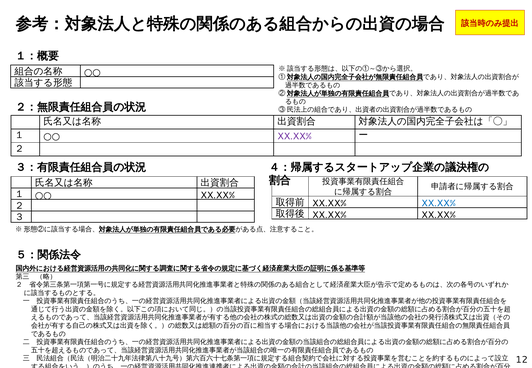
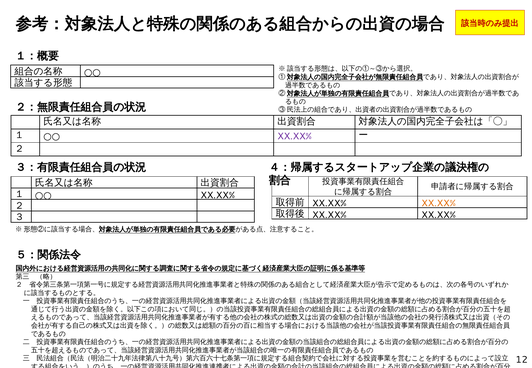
XX.XX% at (439, 204) colour: blue -> orange
